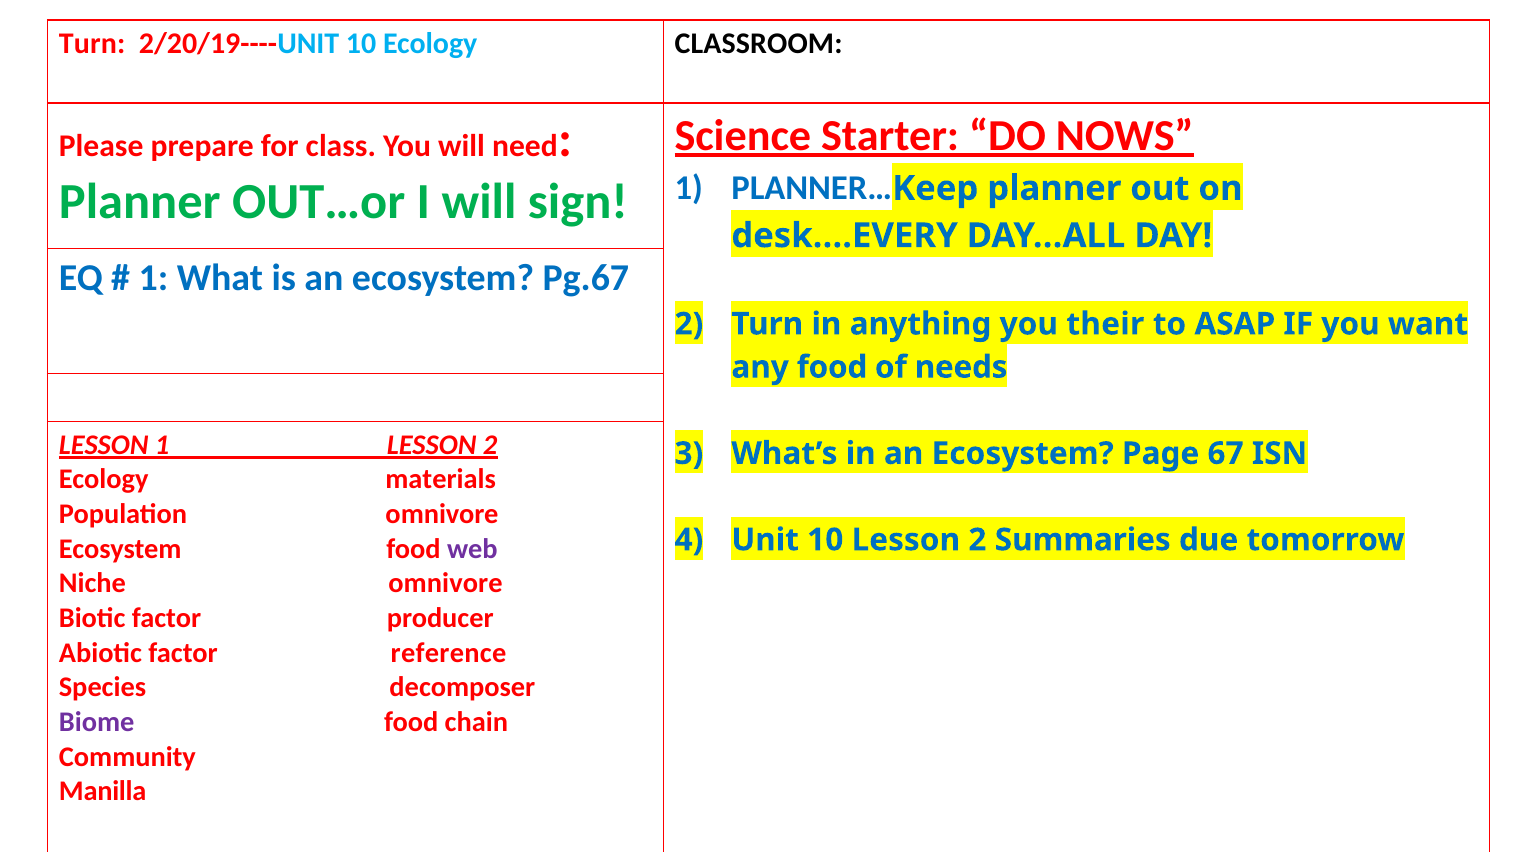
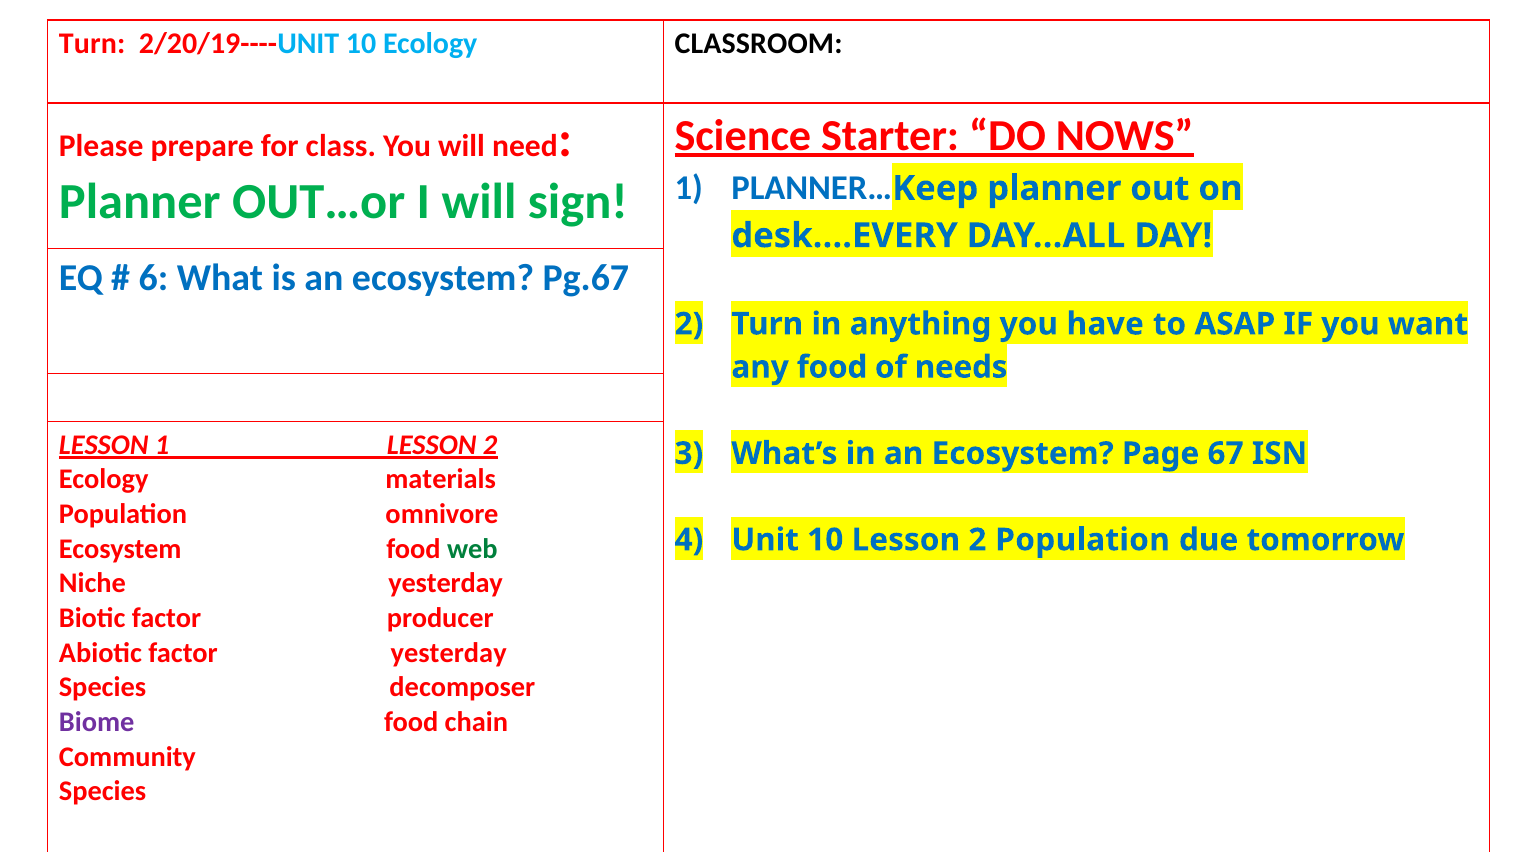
1 at (153, 278): 1 -> 6
their: their -> have
2 Summaries: Summaries -> Population
web colour: purple -> green
Niche omnivore: omnivore -> yesterday
factor reference: reference -> yesterday
Manilla at (103, 792): Manilla -> Species
